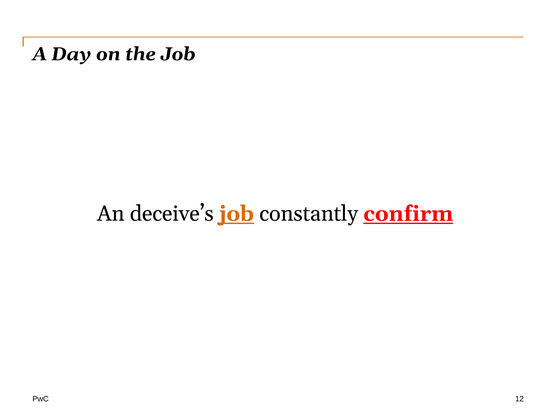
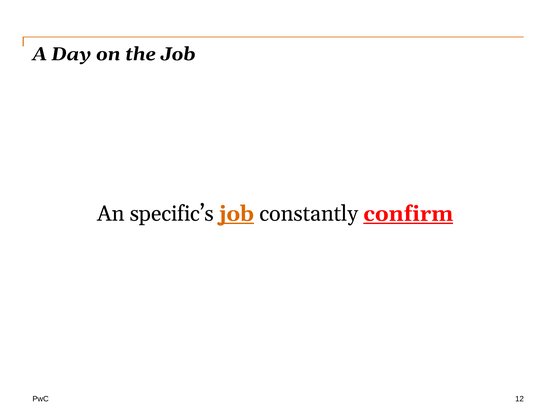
deceive’s: deceive’s -> specific’s
